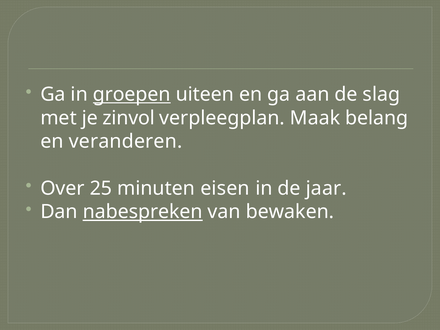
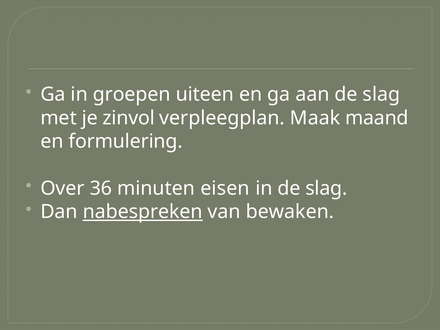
groepen underline: present -> none
belang: belang -> maand
veranderen: veranderen -> formulering
25: 25 -> 36
in de jaar: jaar -> slag
